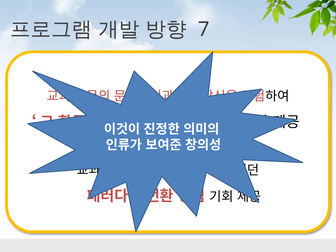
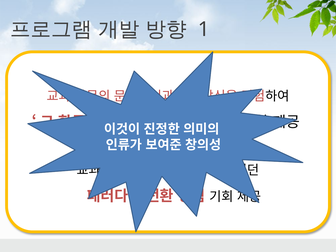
7: 7 -> 1
